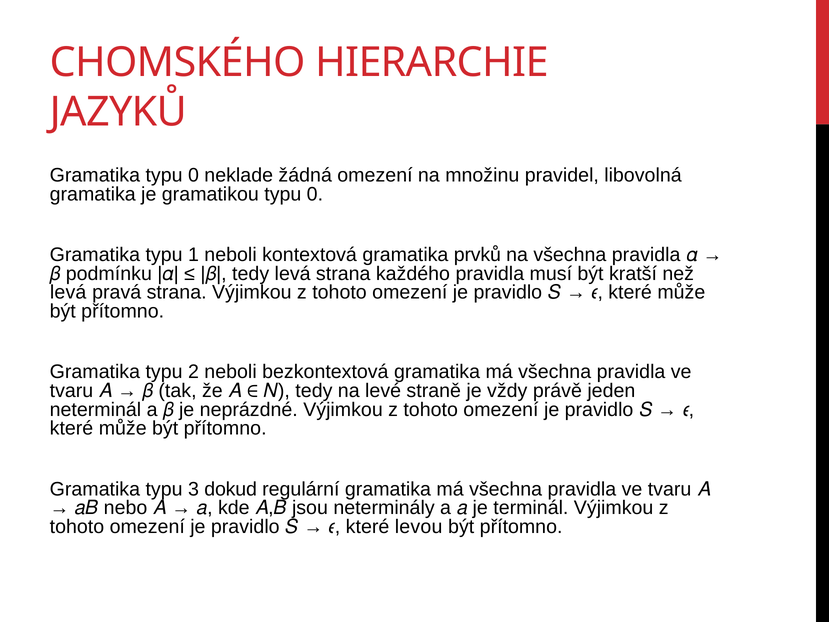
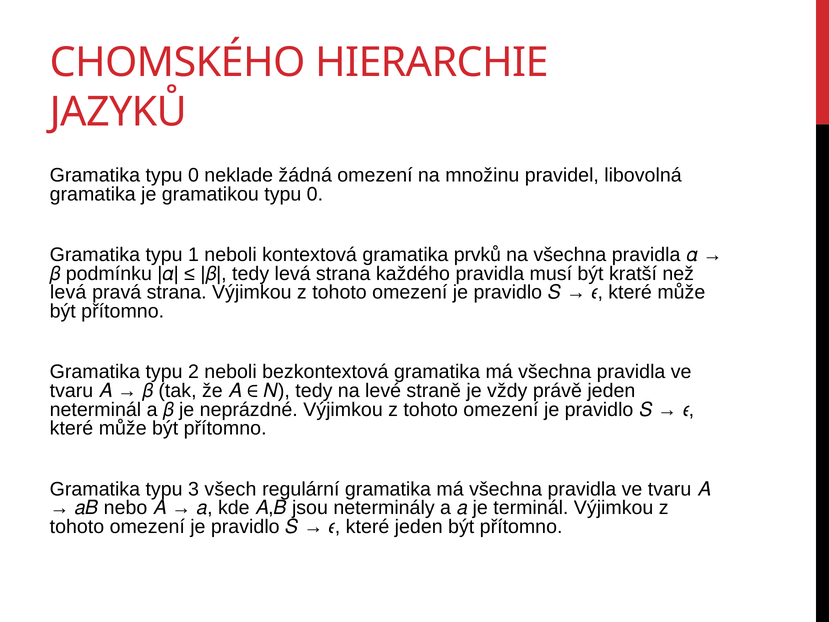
dokud: dokud -> všech
které levou: levou -> jeden
